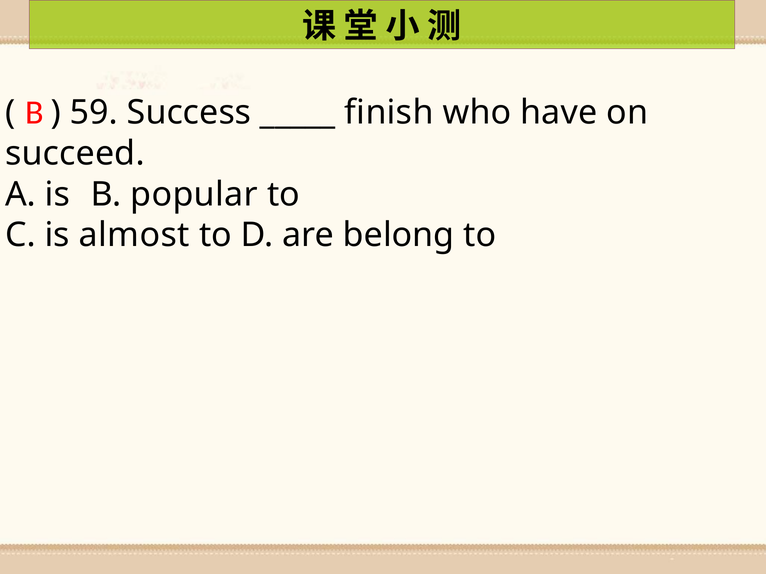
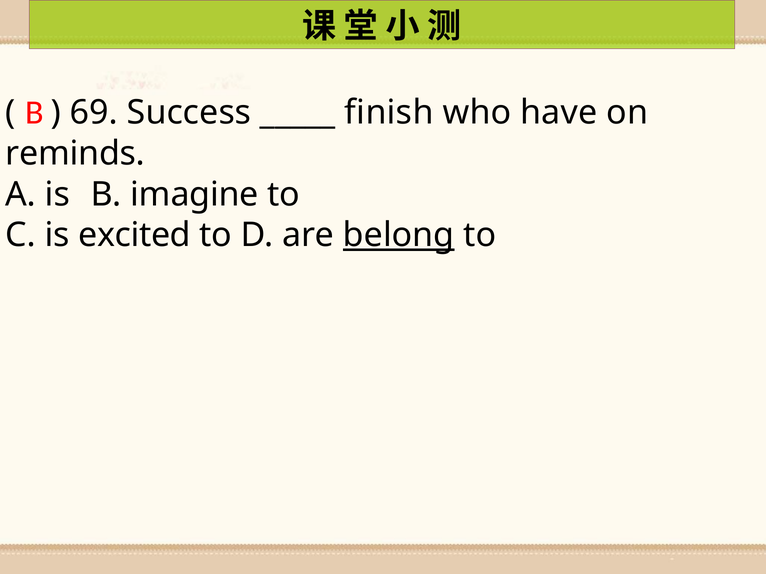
59: 59 -> 69
succeed: succeed -> reminds
popular: popular -> imagine
almost: almost -> excited
belong underline: none -> present
